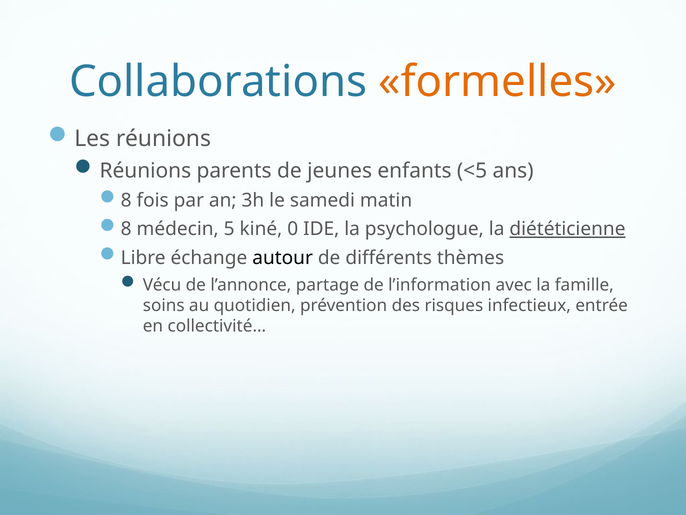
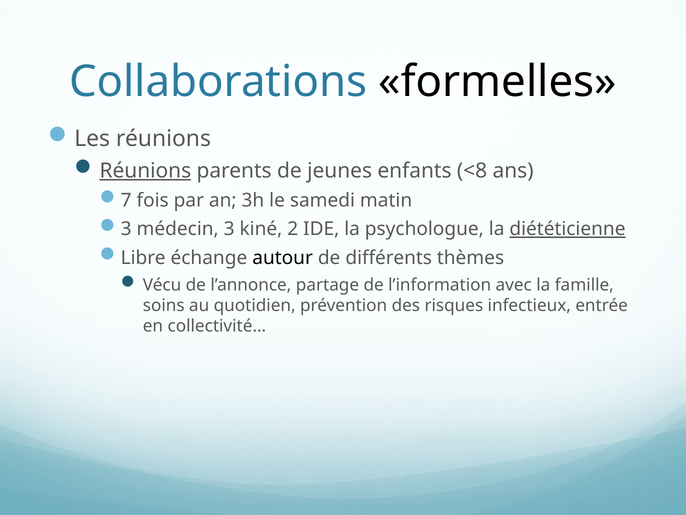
formelles colour: orange -> black
Réunions at (145, 171) underline: none -> present
<5: <5 -> <8
8 at (126, 200): 8 -> 7
8 at (126, 229): 8 -> 3
médecin 5: 5 -> 3
0: 0 -> 2
